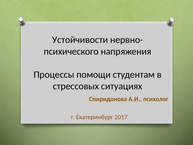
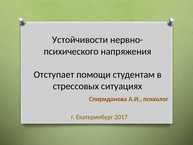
Процессы: Процессы -> Отступает
